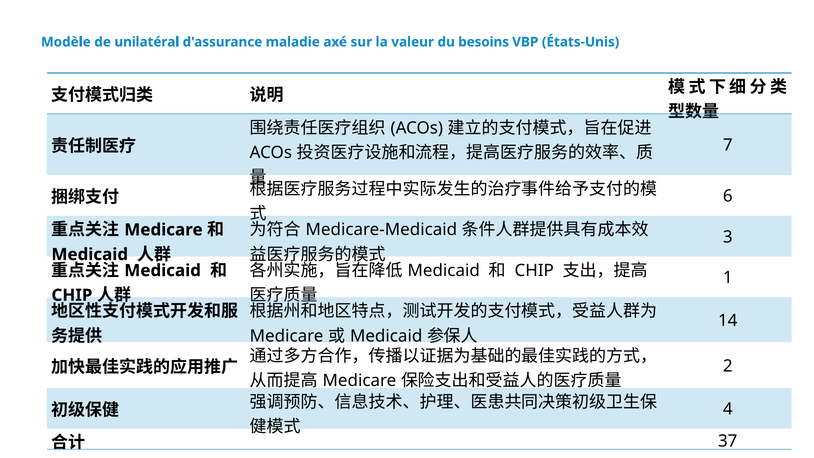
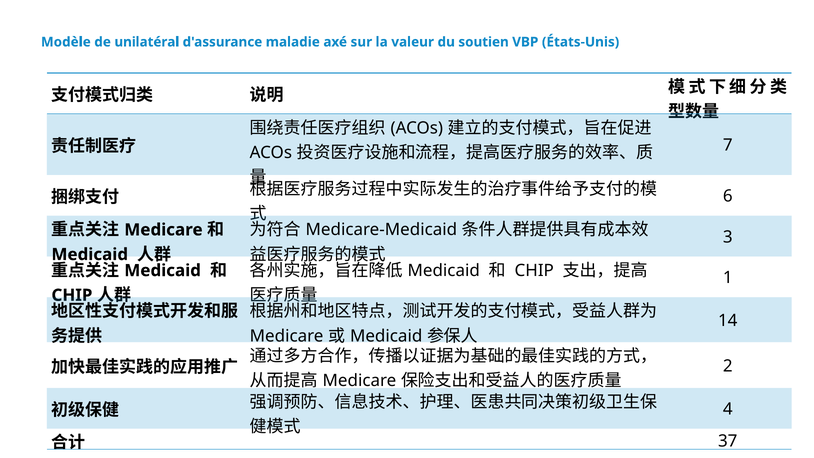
besoins: besoins -> soutien
